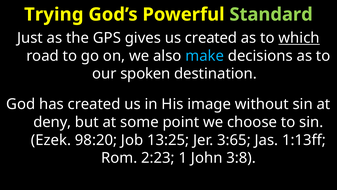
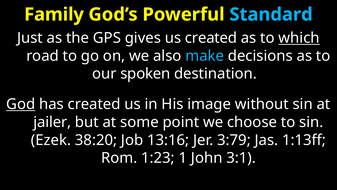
Trying: Trying -> Family
Standard colour: light green -> light blue
God underline: none -> present
deny: deny -> jailer
98:20: 98:20 -> 38:20
13:25: 13:25 -> 13:16
3:65: 3:65 -> 3:79
2:23: 2:23 -> 1:23
3:8: 3:8 -> 3:1
